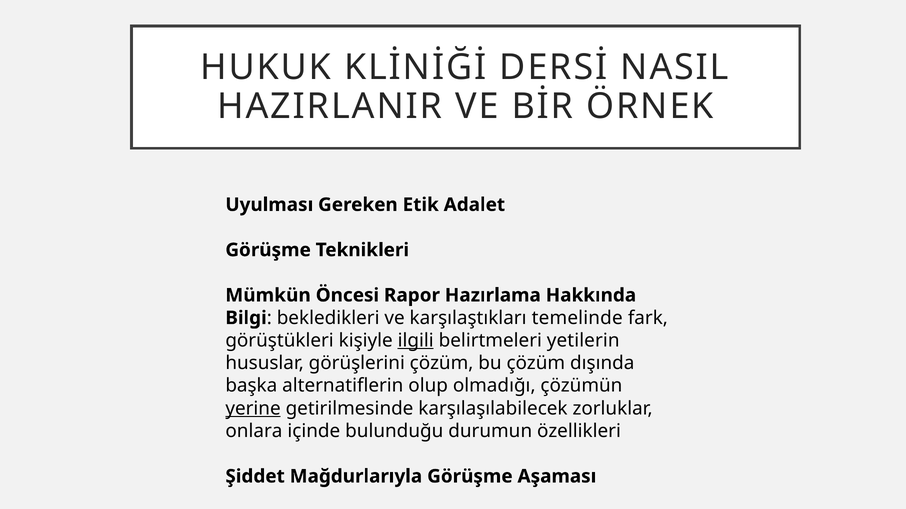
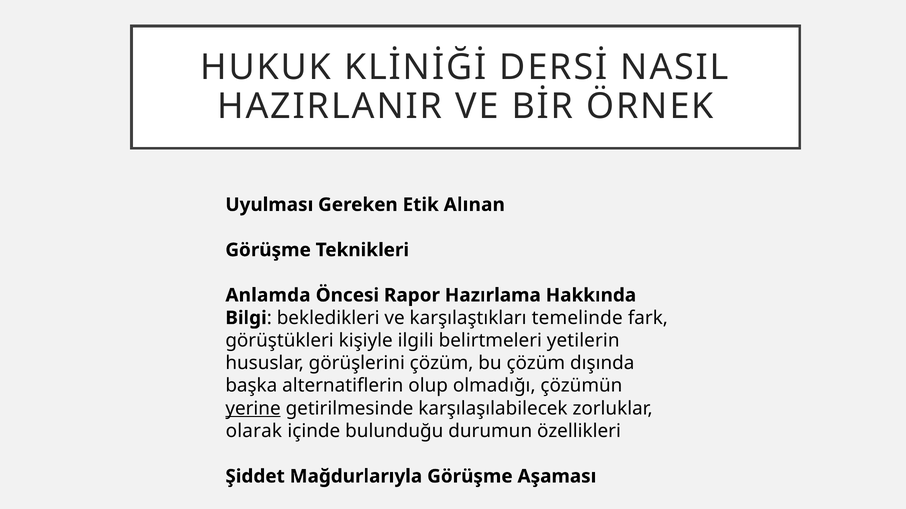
Adalet: Adalet -> Alınan
Mümkün: Mümkün -> Anlamda
ilgili underline: present -> none
onlara: onlara -> olarak
